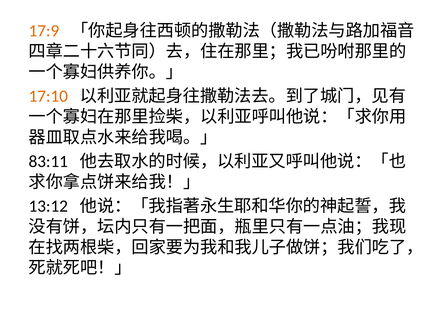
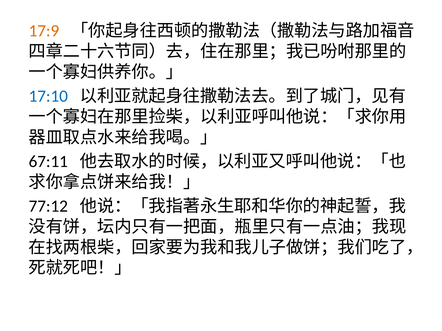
17:10 colour: orange -> blue
83:11: 83:11 -> 67:11
13:12: 13:12 -> 77:12
